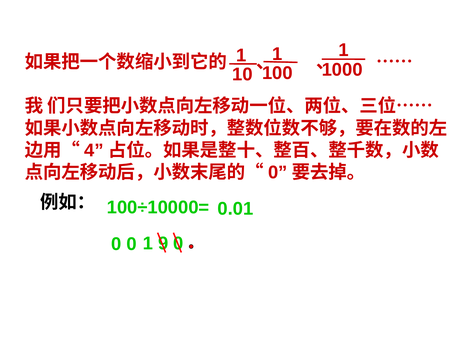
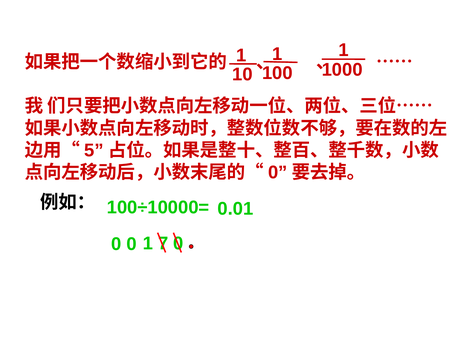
4: 4 -> 5
9: 9 -> 7
